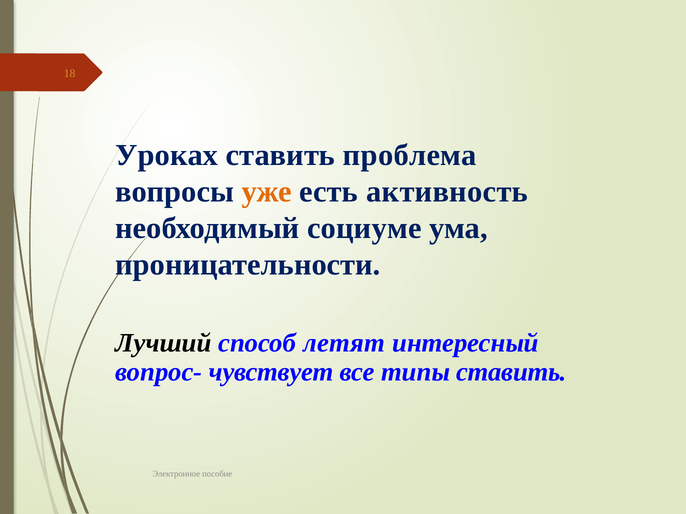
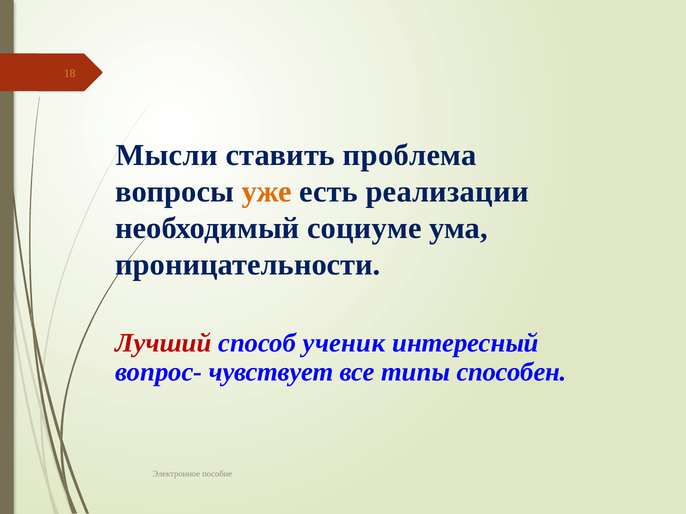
Уроках: Уроках -> Мысли
активность: активность -> реализации
Лучший colour: black -> red
летят: летят -> ученик
типы ставить: ставить -> способен
